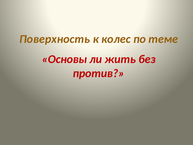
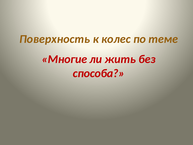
Основы: Основы -> Многие
против: против -> способа
